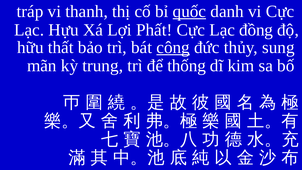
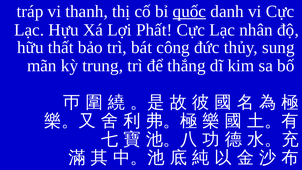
đồng: đồng -> nhân
công underline: present -> none
thống: thống -> thắng
